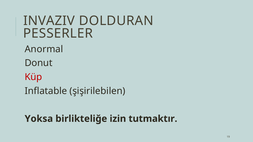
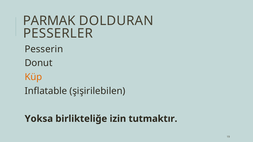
INVAZIV: INVAZIV -> PARMAK
Anormal: Anormal -> Pesserin
Küp colour: red -> orange
